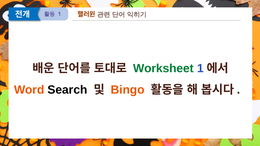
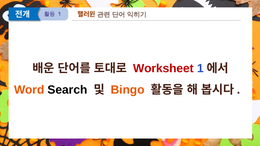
Worksheet colour: green -> red
